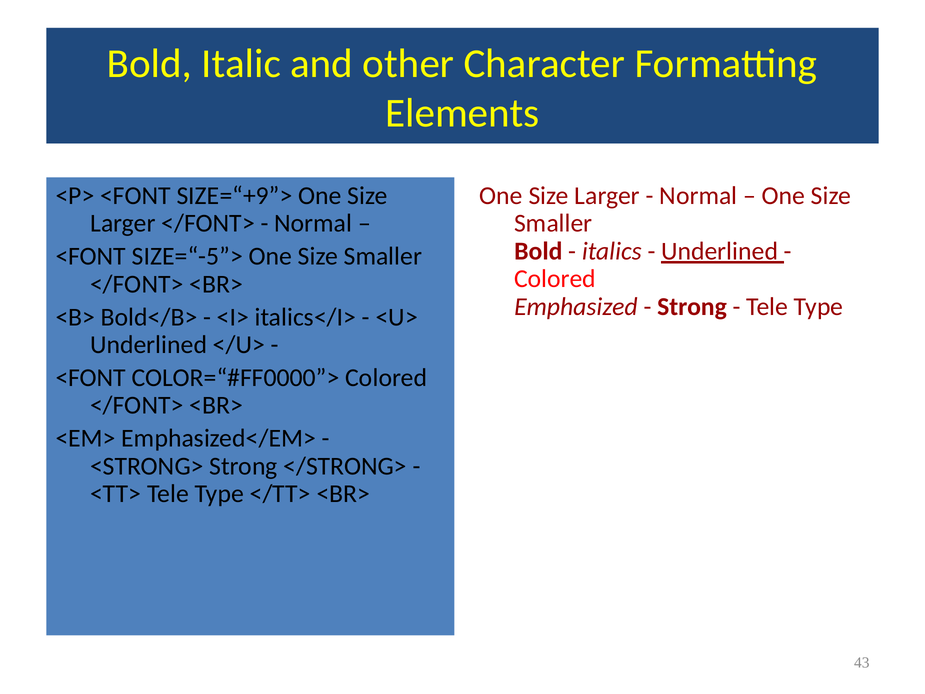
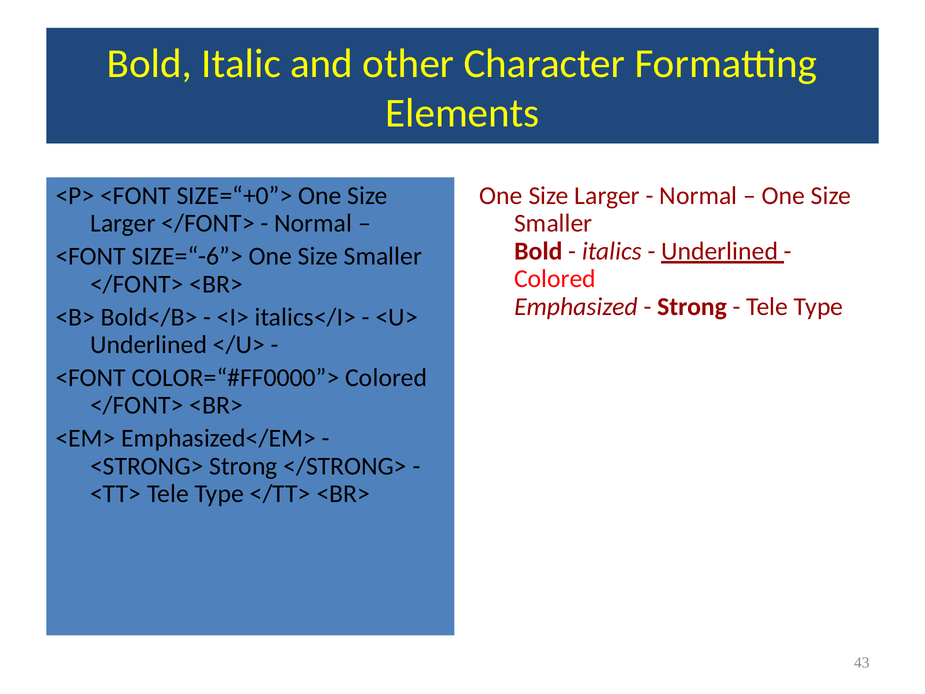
SIZE=“+9”>: SIZE=“+9”> -> SIZE=“+0”>
SIZE=“-5”>: SIZE=“-5”> -> SIZE=“-6”>
